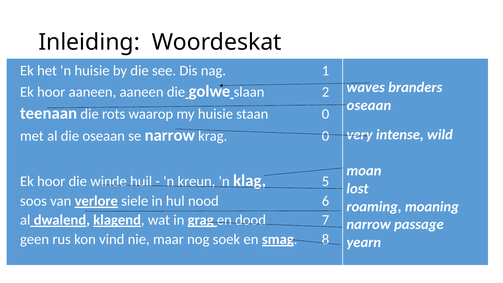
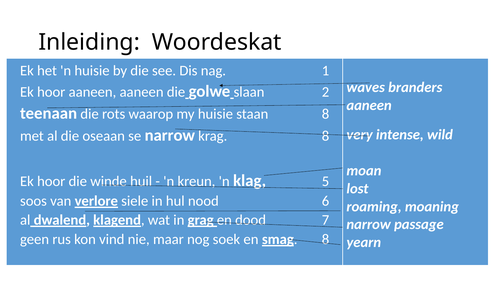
oseaan at (369, 105): oseaan -> aaneen
staan 0: 0 -> 8
krag 0: 0 -> 8
